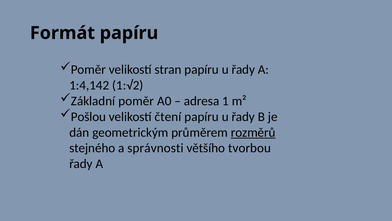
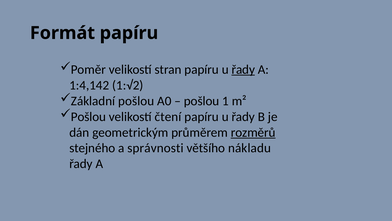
řady at (243, 69) underline: none -> present
Základní poměr: poměr -> pošlou
adresa at (202, 101): adresa -> pošlou
tvorbou: tvorbou -> nákladu
